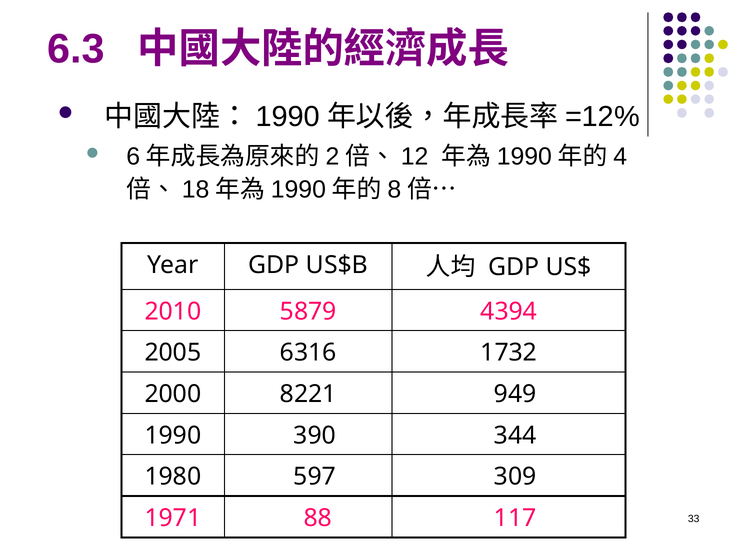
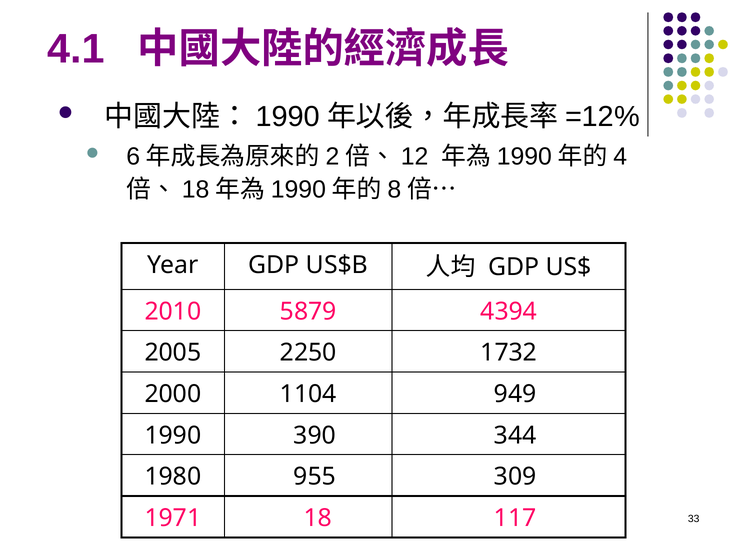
6.3: 6.3 -> 4.1
6316: 6316 -> 2250
8221: 8221 -> 1104
597: 597 -> 955
88: 88 -> 18
